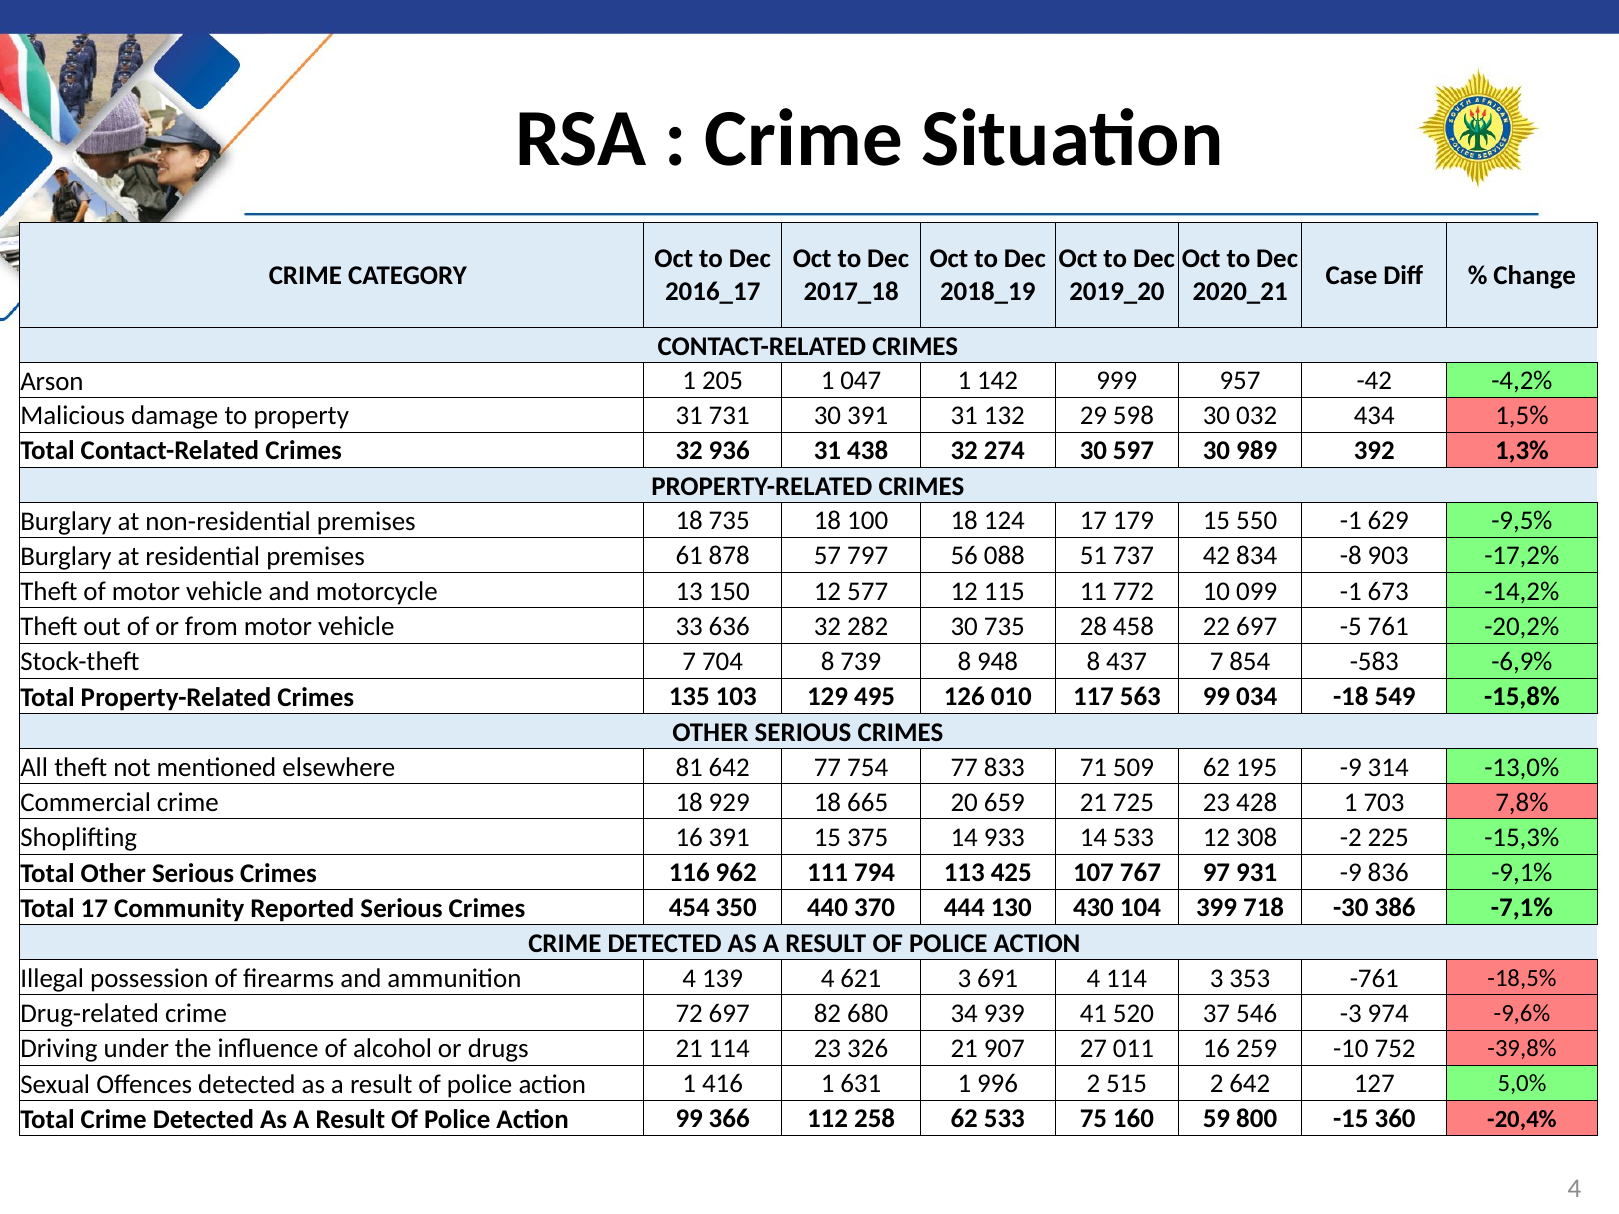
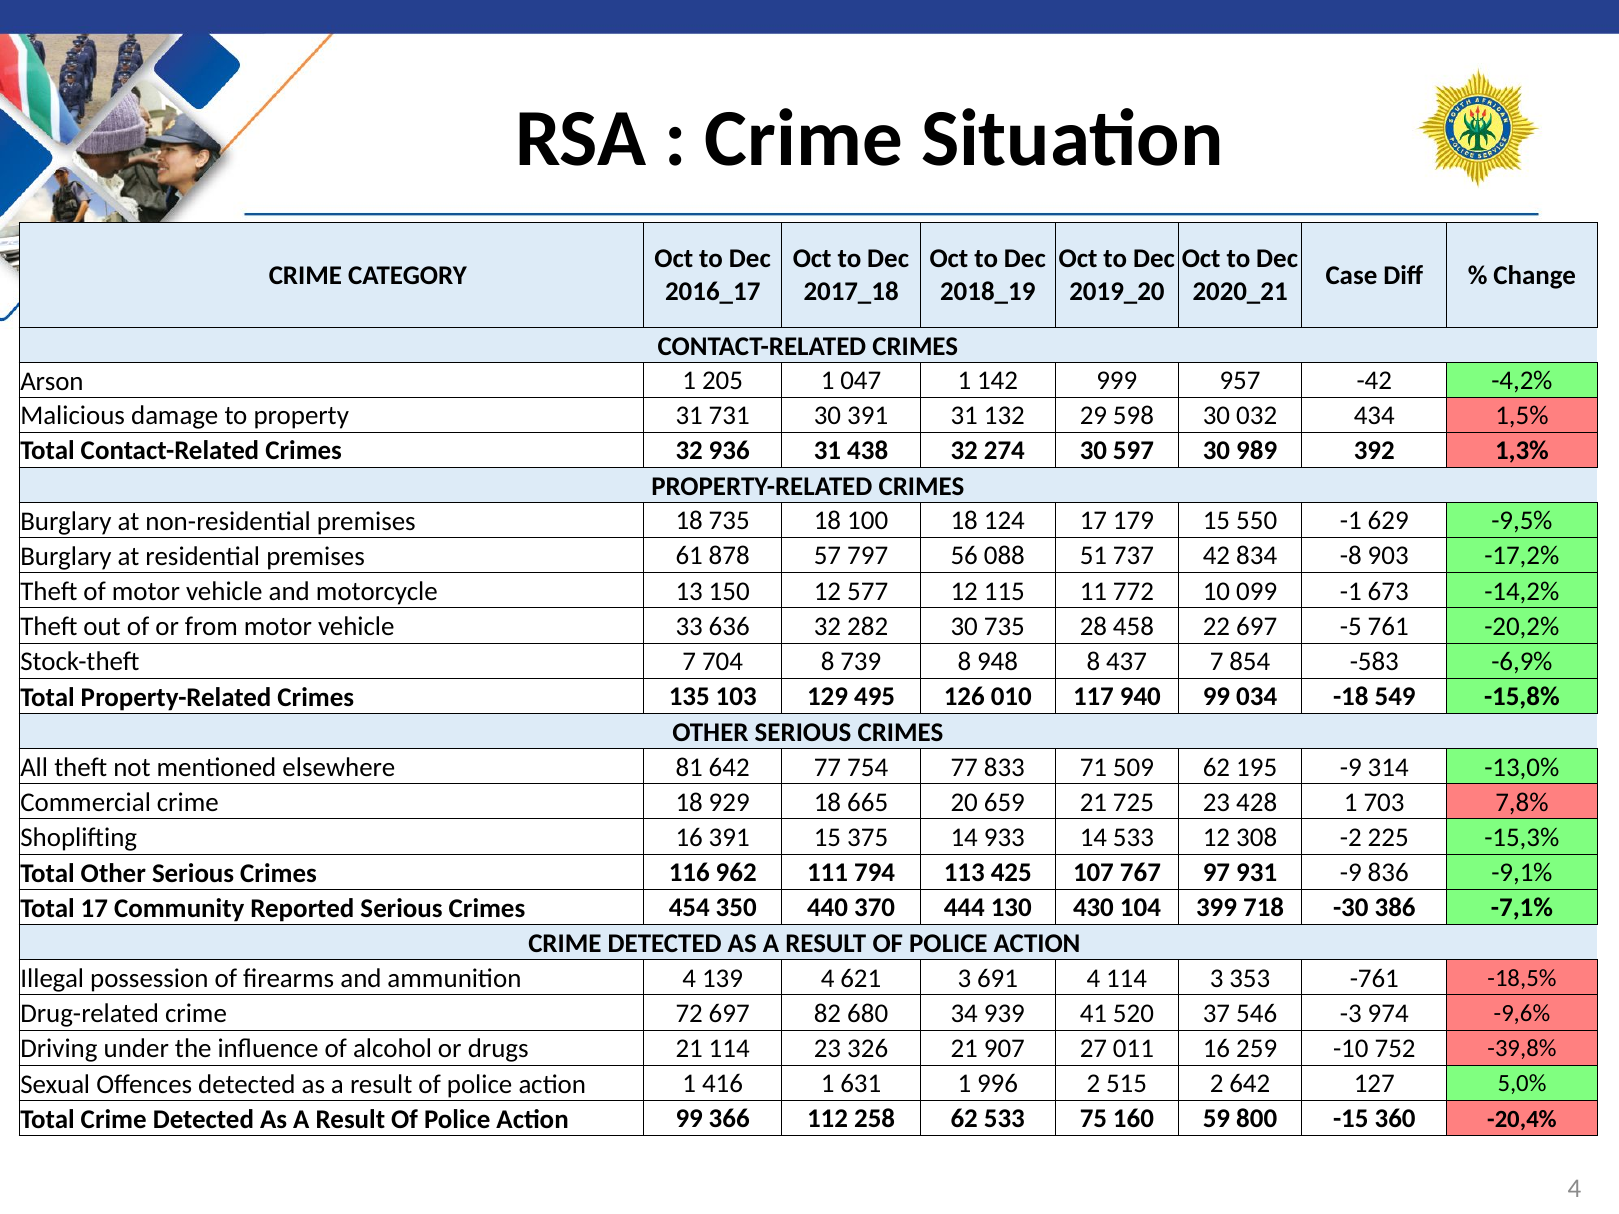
563: 563 -> 940
